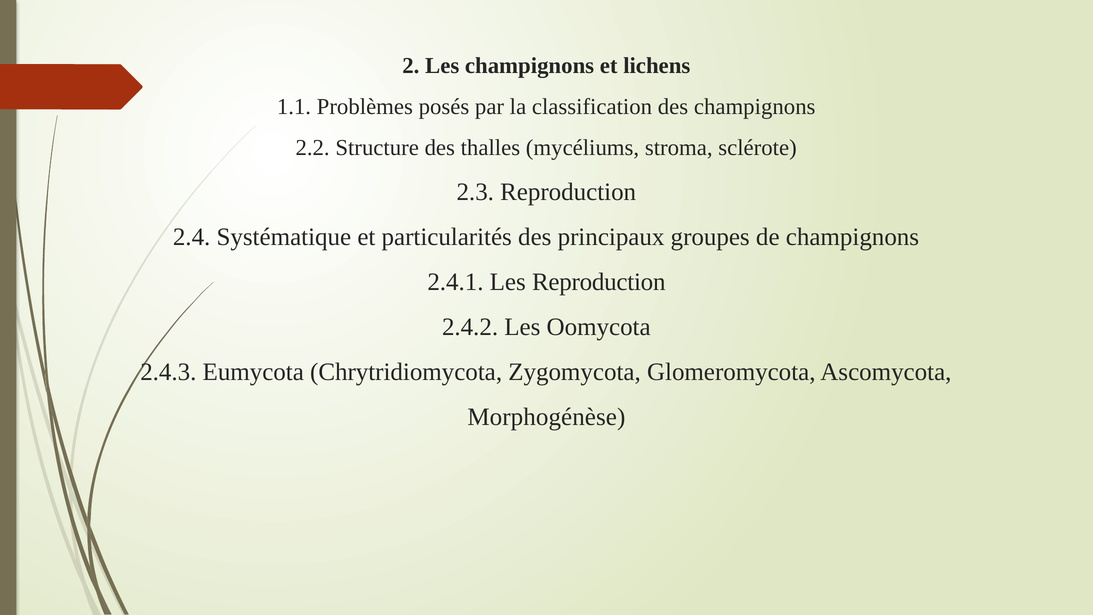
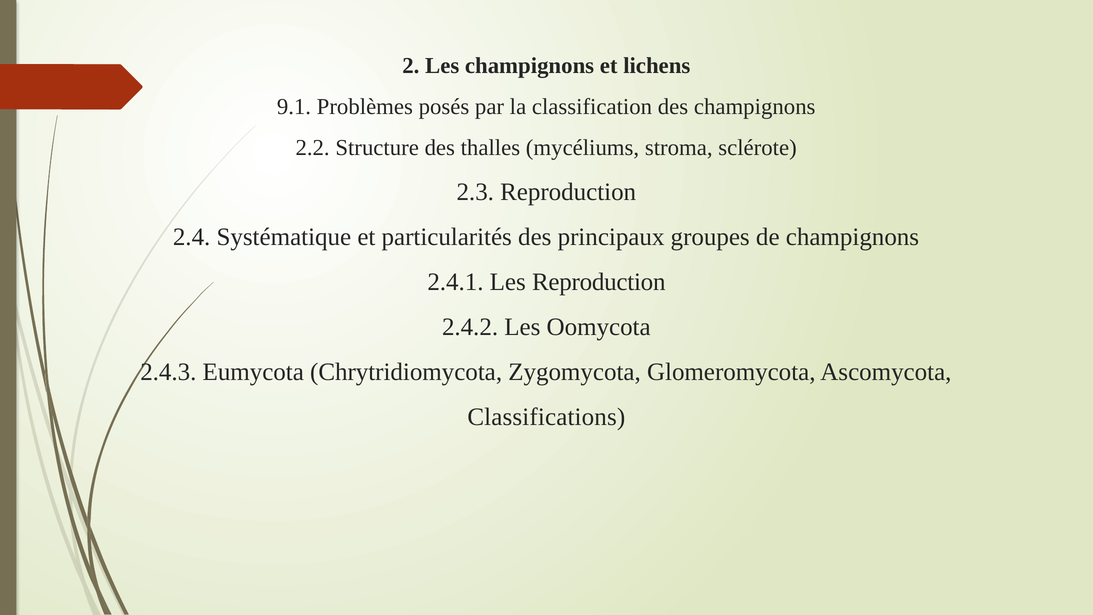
1.1: 1.1 -> 9.1
Morphogénèse: Morphogénèse -> Classifications
